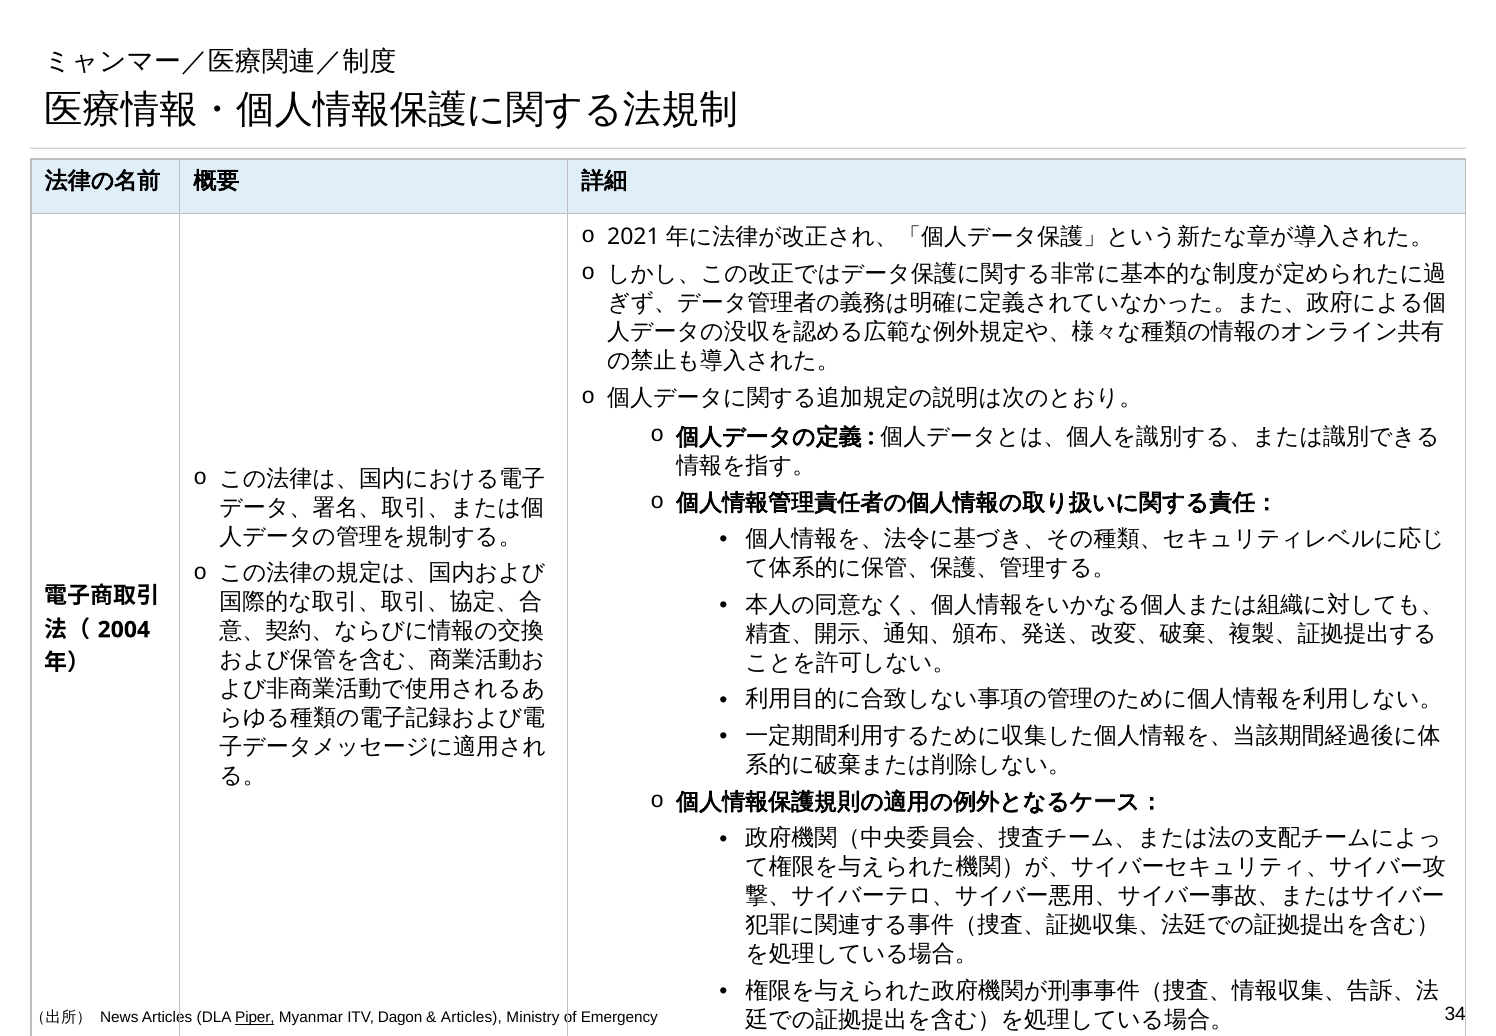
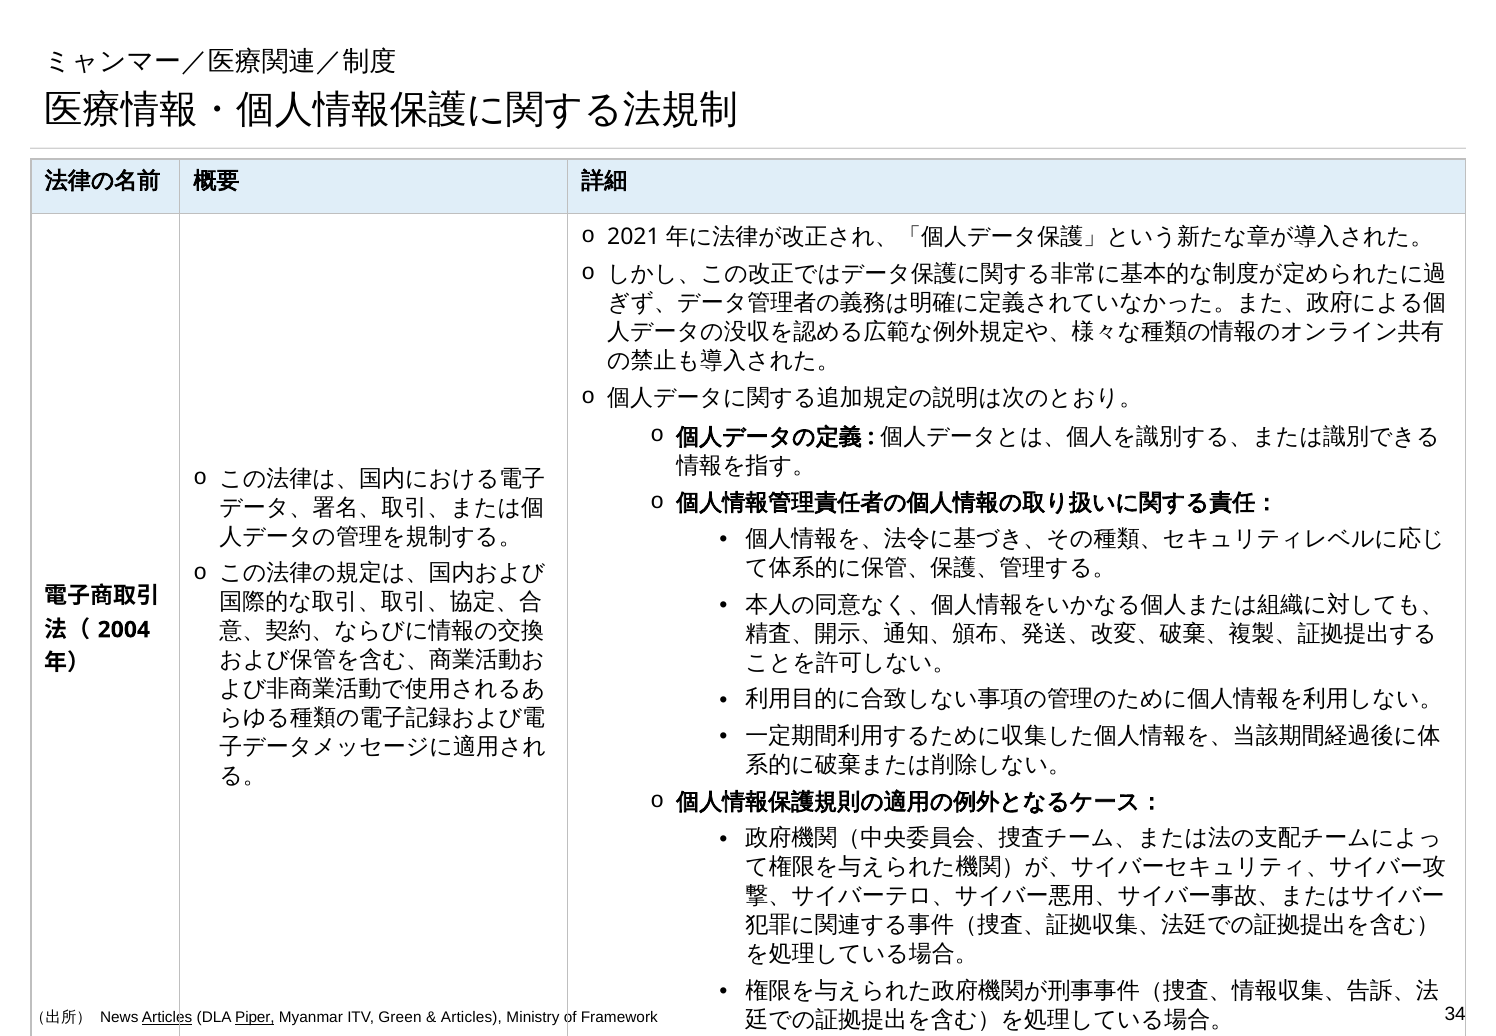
Articles at (167, 1017) underline: none -> present
Dagon: Dagon -> Green
Emergency: Emergency -> Framework
